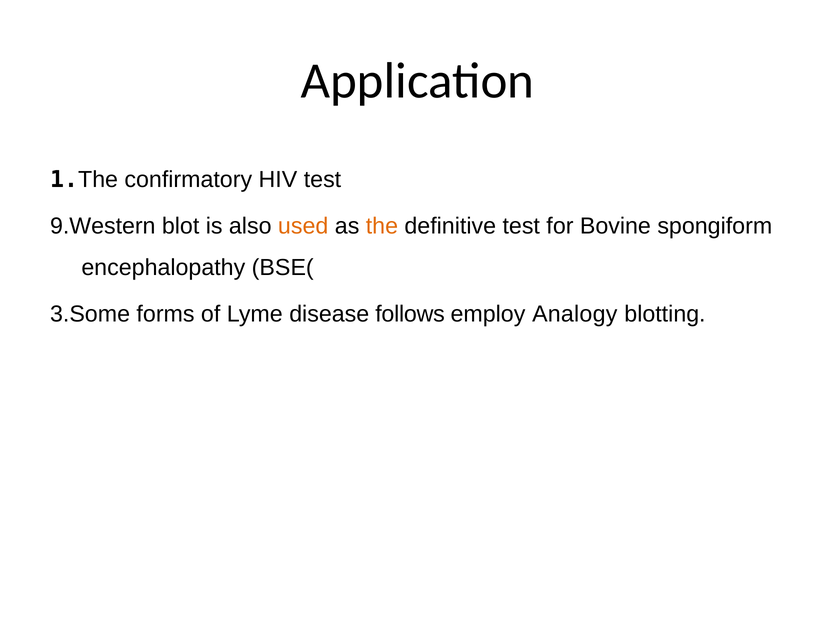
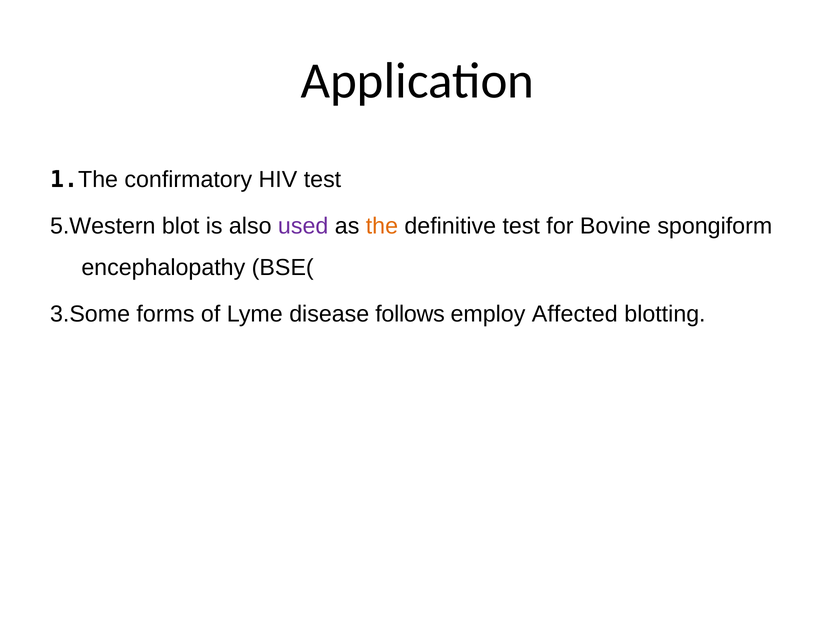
9.Western: 9.Western -> 5.Western
used colour: orange -> purple
Analogy: Analogy -> Affected
